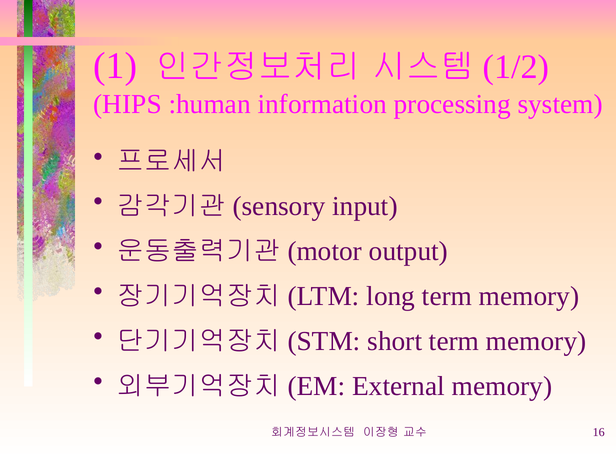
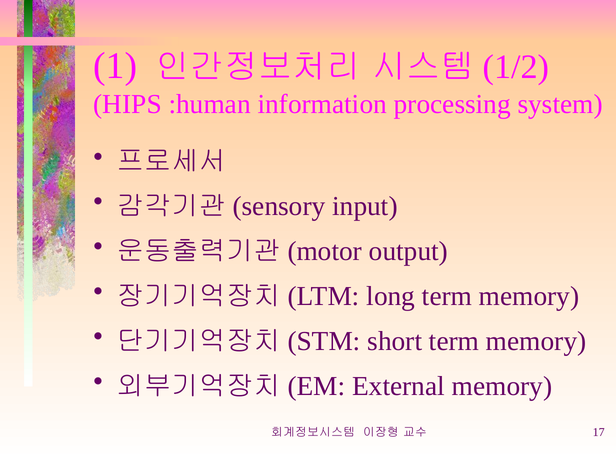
16: 16 -> 17
